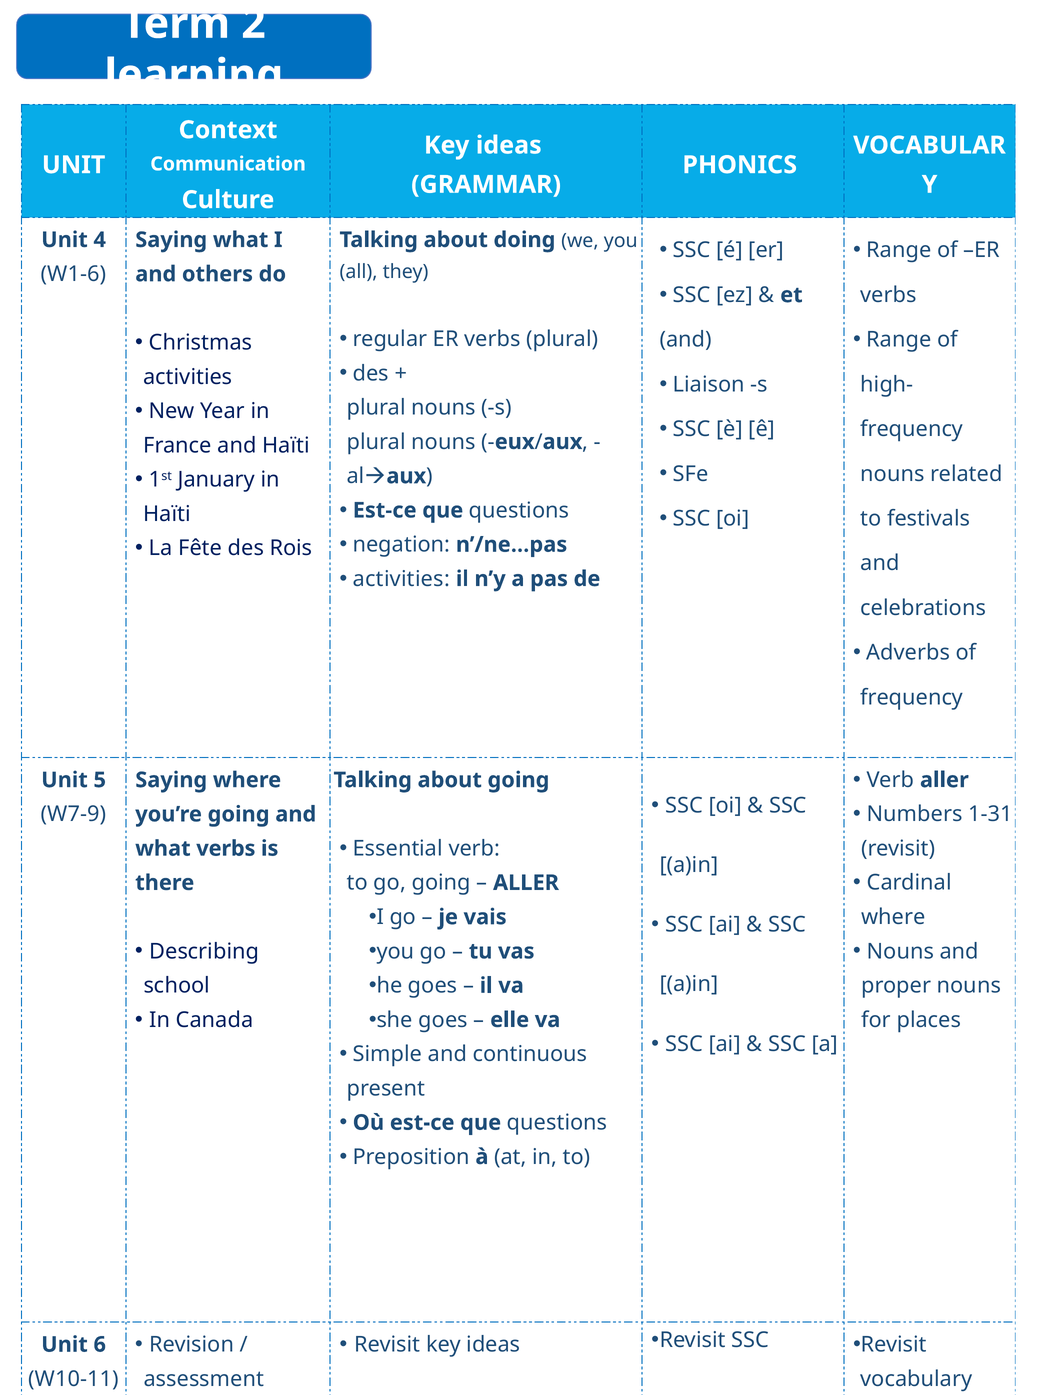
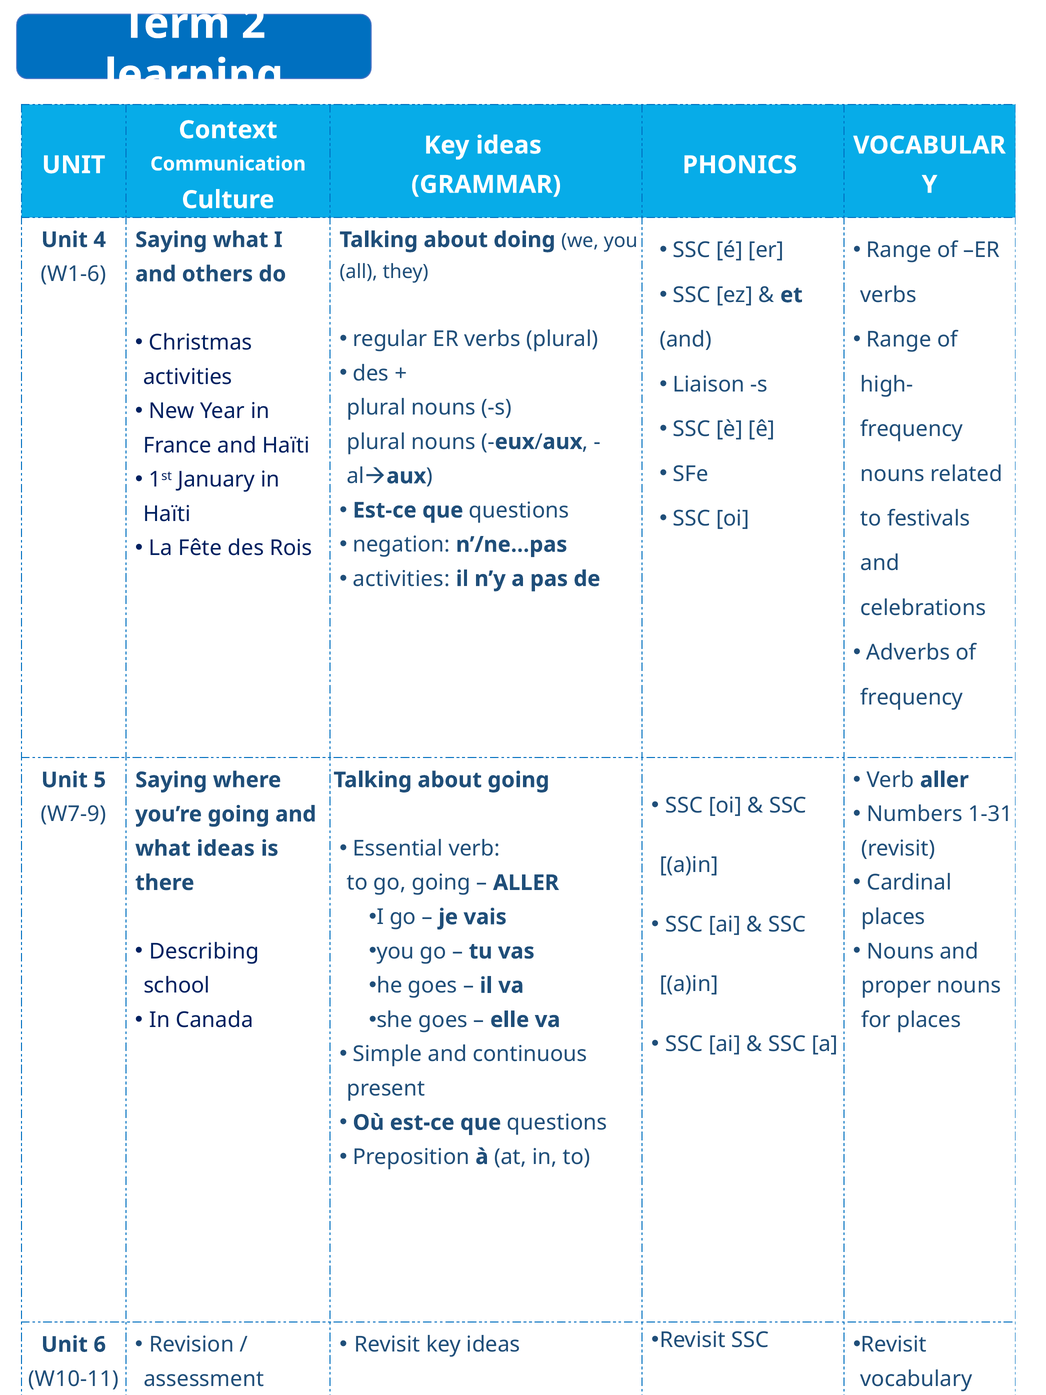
what verbs: verbs -> ideas
where at (893, 917): where -> places
